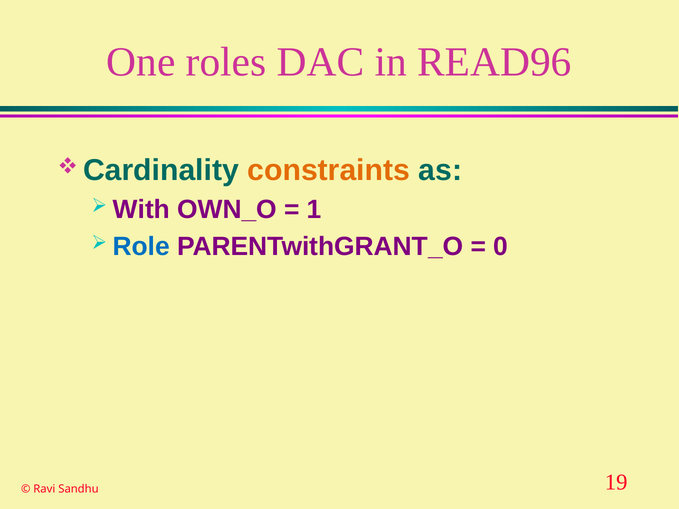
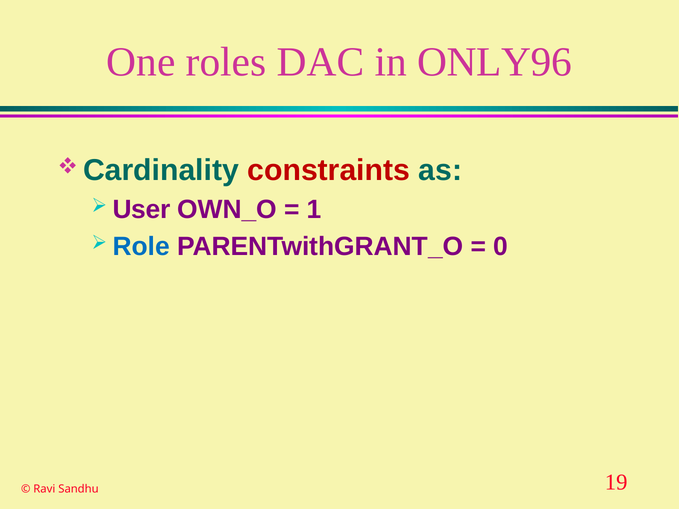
READ96: READ96 -> ONLY96
constraints colour: orange -> red
With: With -> User
